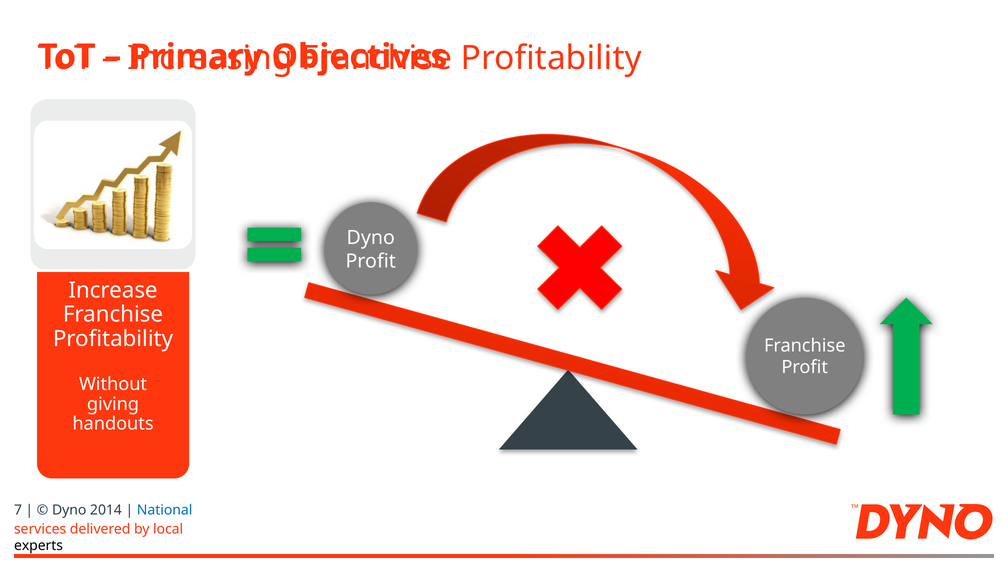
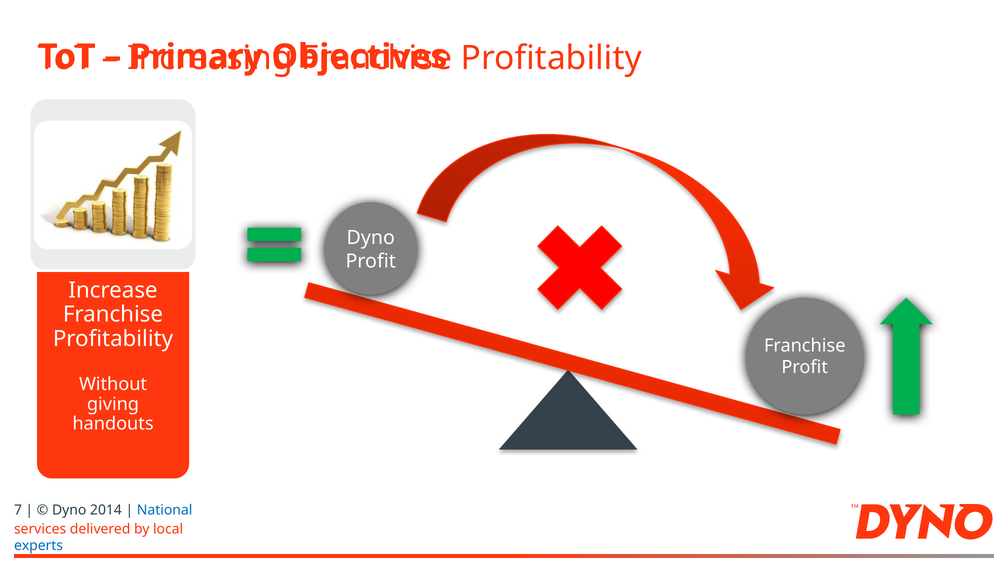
experts colour: black -> blue
